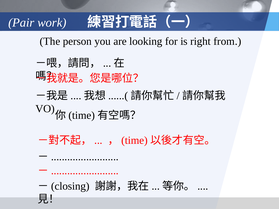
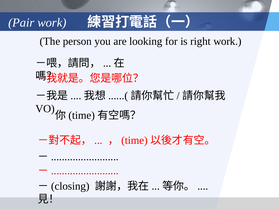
right from: from -> work
